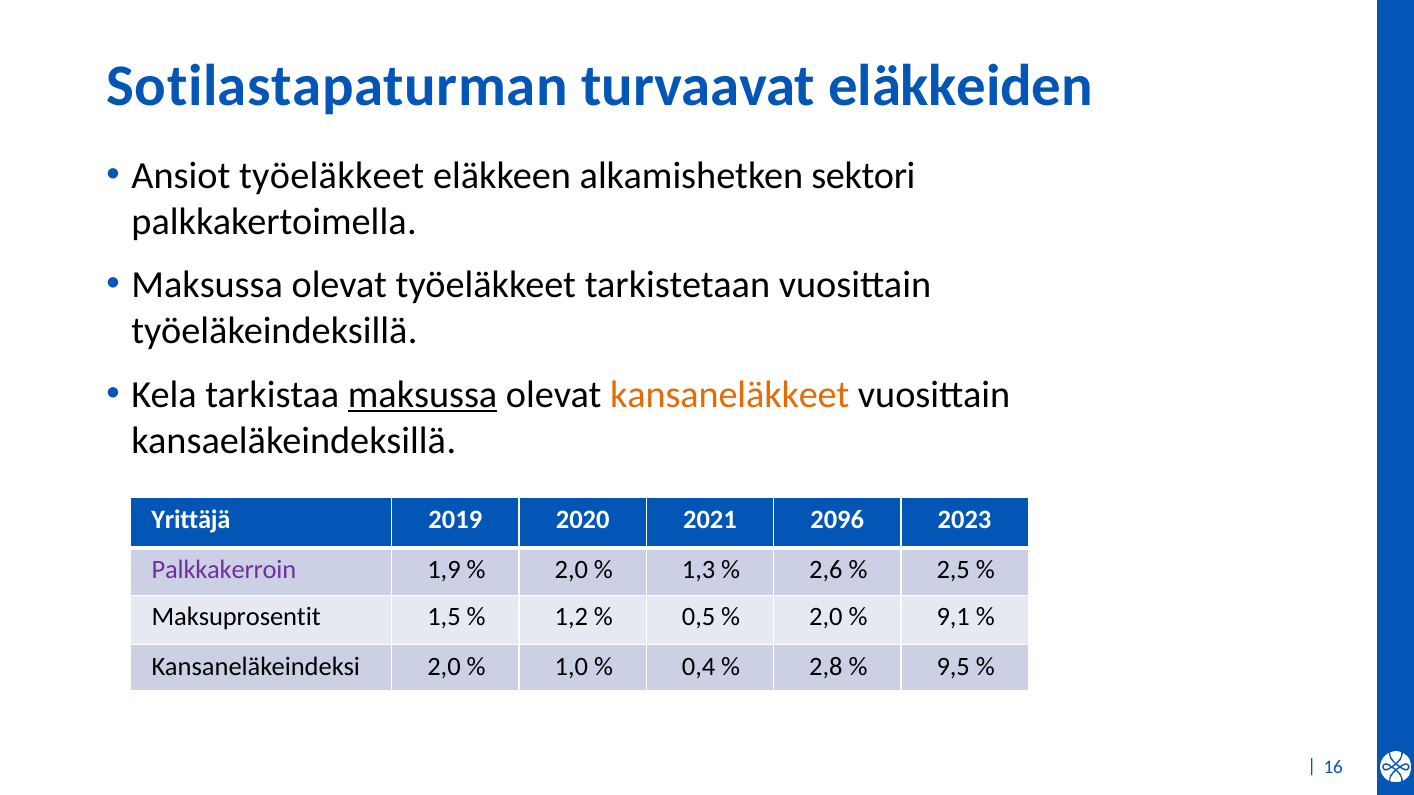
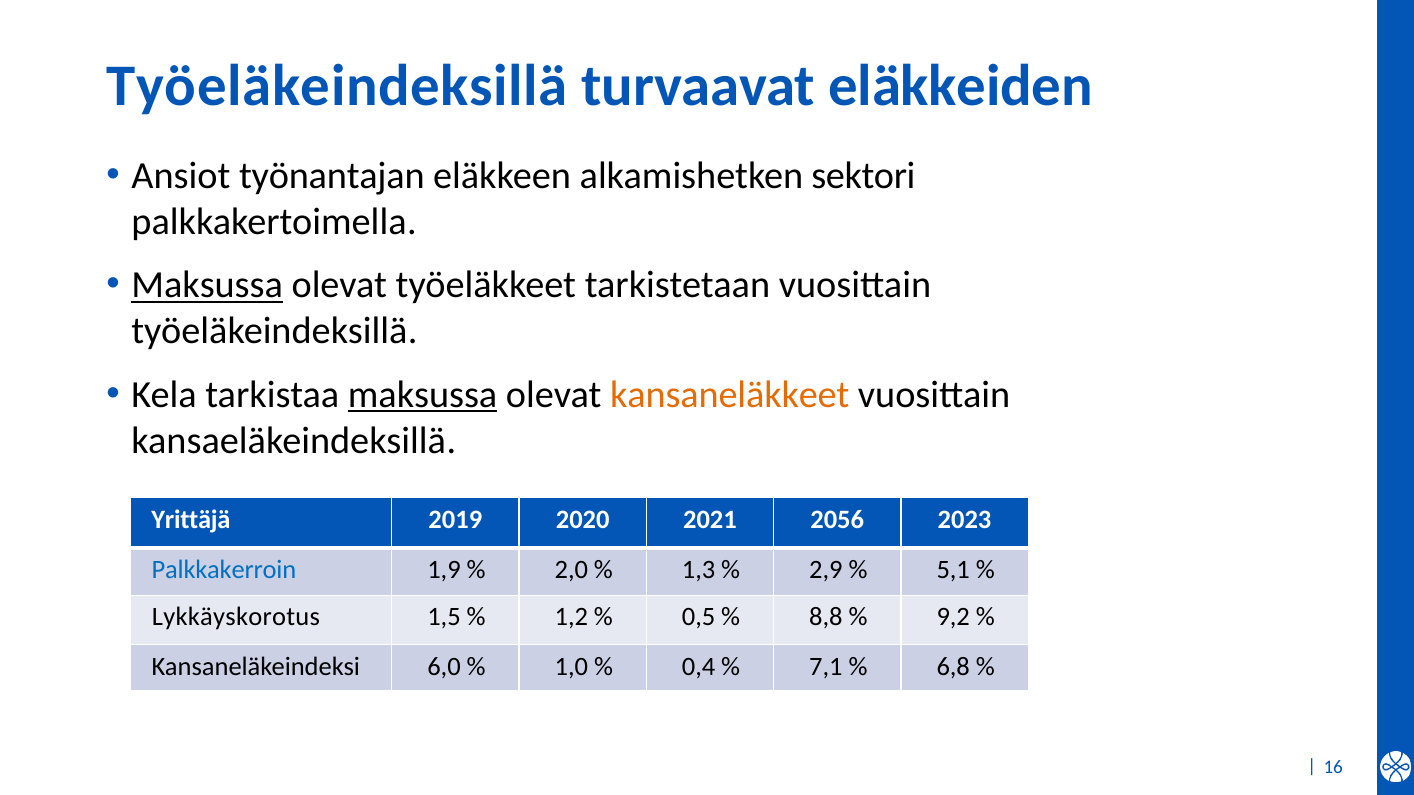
Sotilastapaturman at (337, 87): Sotilastapaturman -> Työeläkeindeksillä
Ansiot työeläkkeet: työeläkkeet -> työnantajan
Maksussa at (207, 285) underline: none -> present
2096: 2096 -> 2056
Palkkakerroin colour: purple -> blue
2,6: 2,6 -> 2,9
2,5: 2,5 -> 5,1
Maksuprosentit: Maksuprosentit -> Lykkäyskorotus
2,0 at (826, 617): 2,0 -> 8,8
9,1: 9,1 -> 9,2
Kansaneläkeindeksi 2,0: 2,0 -> 6,0
2,8: 2,8 -> 7,1
9,5: 9,5 -> 6,8
